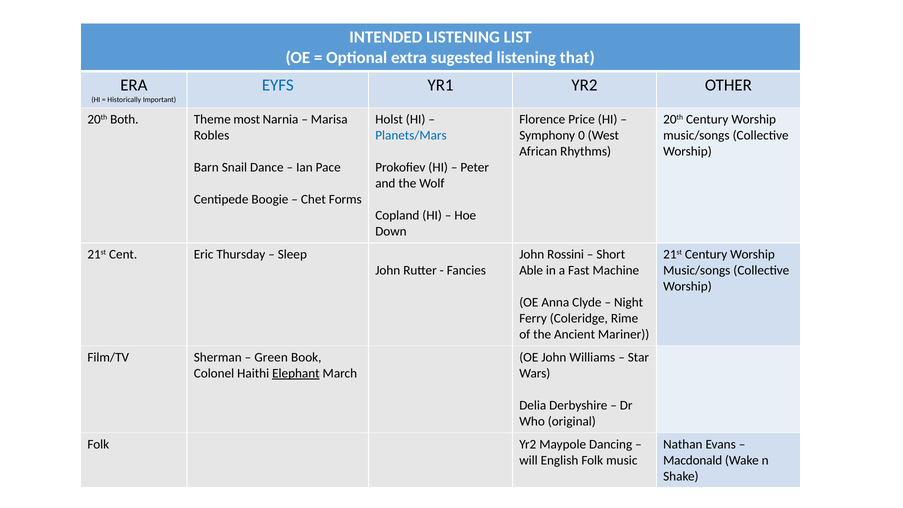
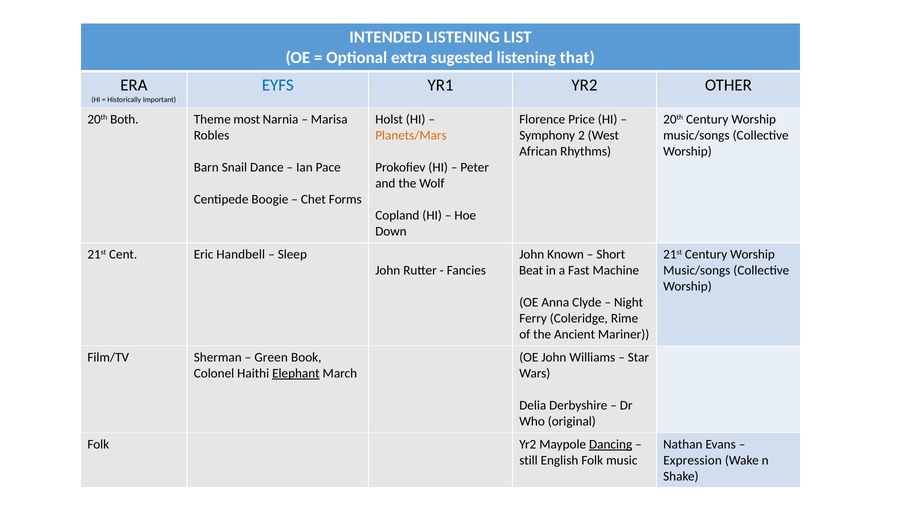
Planets/Mars colour: blue -> orange
0: 0 -> 2
Thursday: Thursday -> Handbell
Rossini: Rossini -> Known
Able: Able -> Beat
Dancing underline: none -> present
will: will -> still
Macdonald: Macdonald -> Expression
